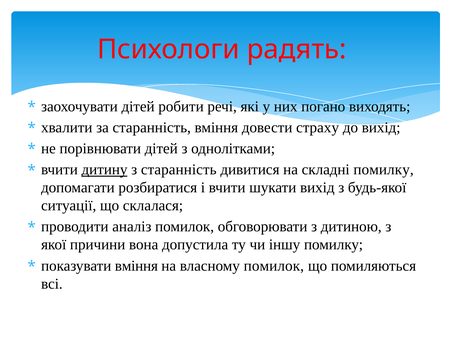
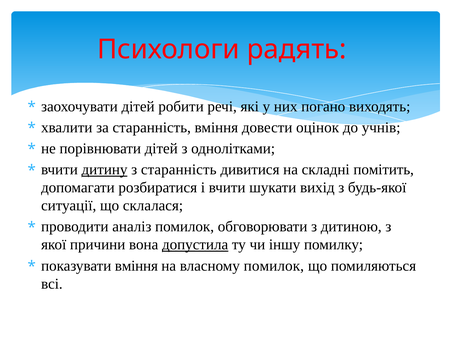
страху: страху -> оцінок
до вихід: вихід -> учнів
складні помилку: помилку -> помітить
допустила underline: none -> present
